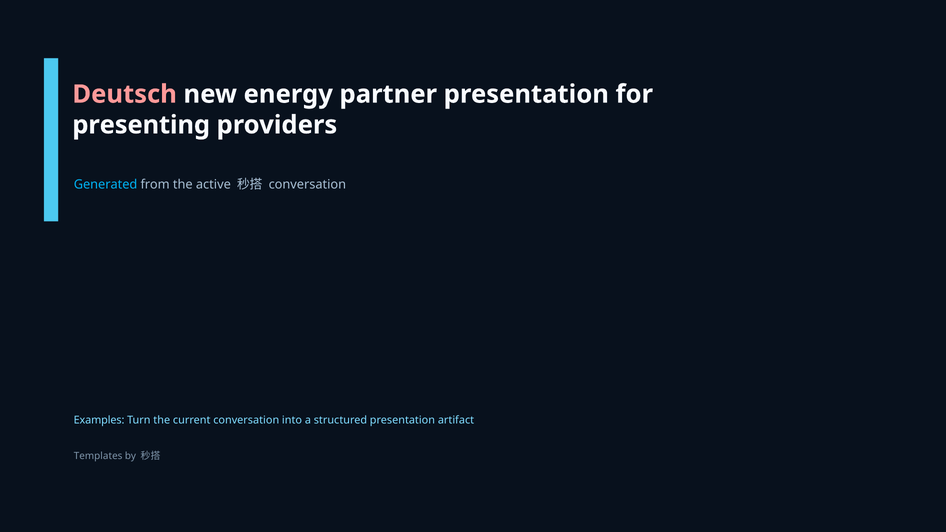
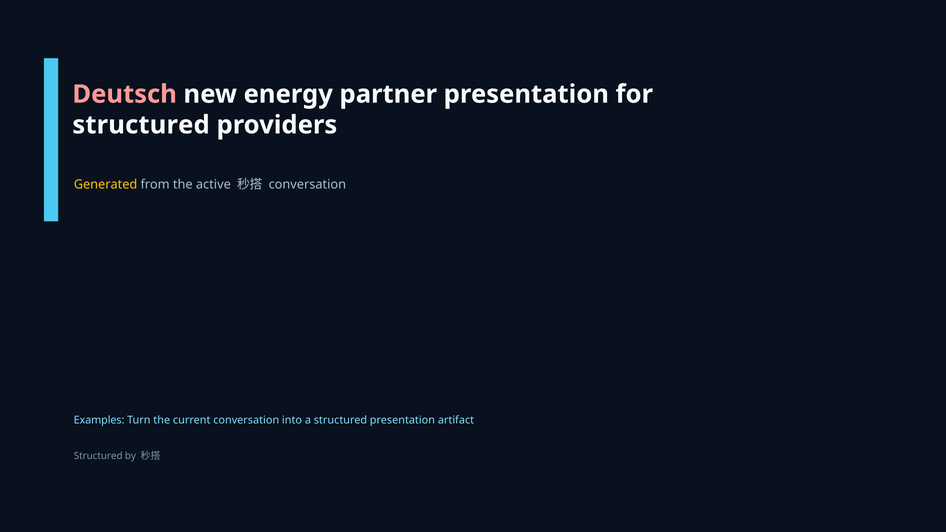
presenting at (141, 125): presenting -> structured
Generated colour: light blue -> yellow
Templates at (98, 456): Templates -> Structured
